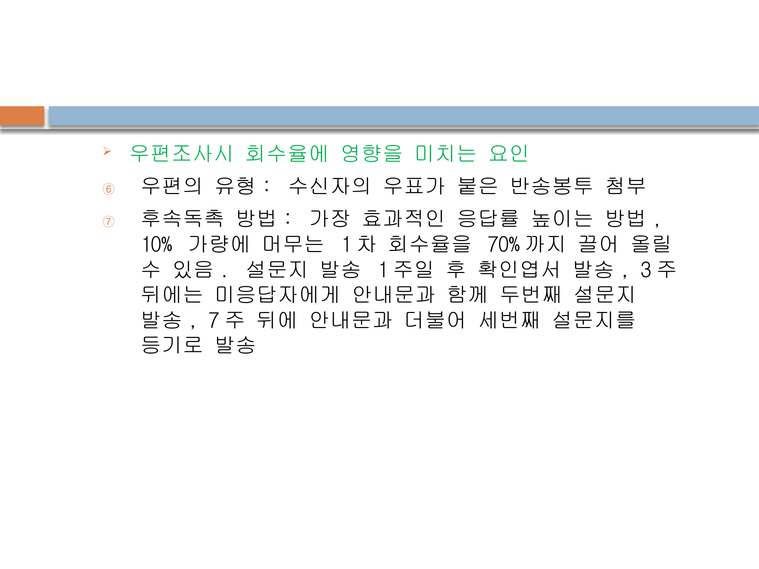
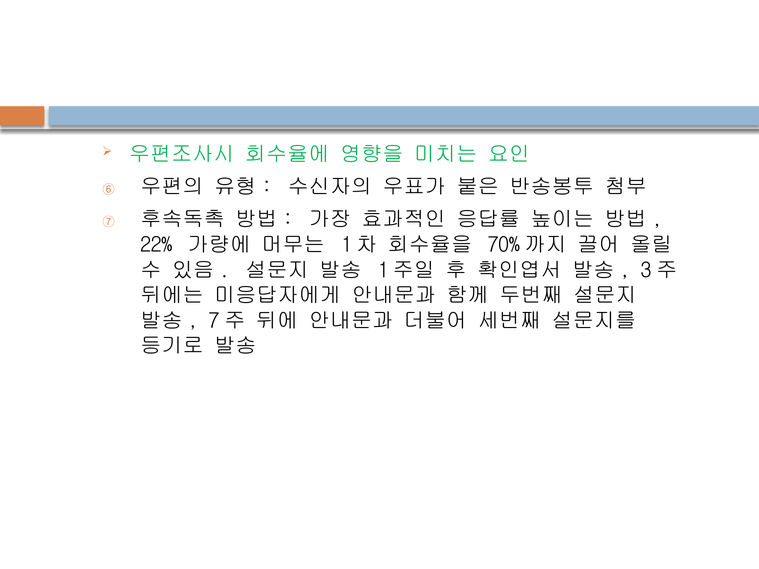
10%: 10% -> 22%
